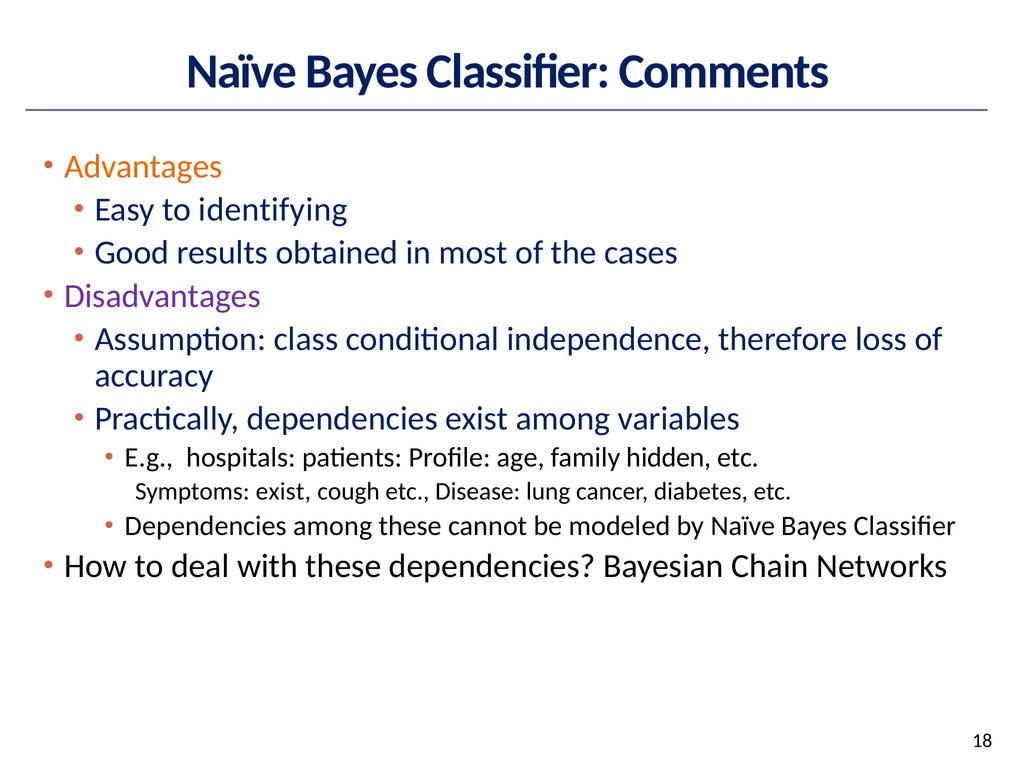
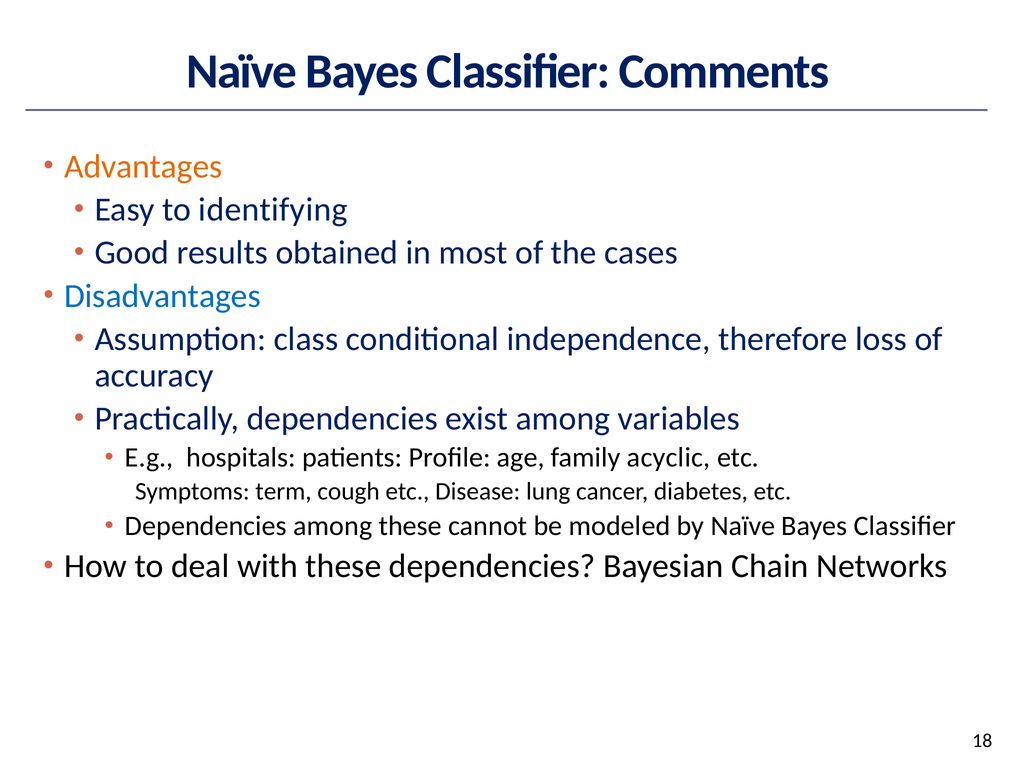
Disadvantages colour: purple -> blue
hidden: hidden -> acyclic
Symptoms exist: exist -> term
